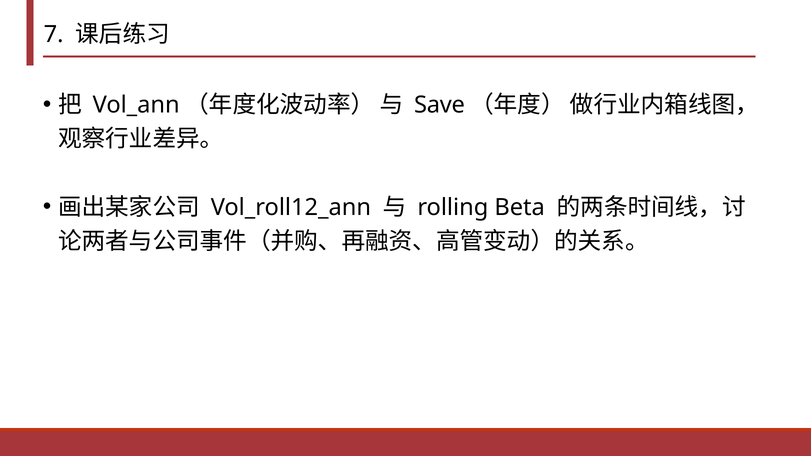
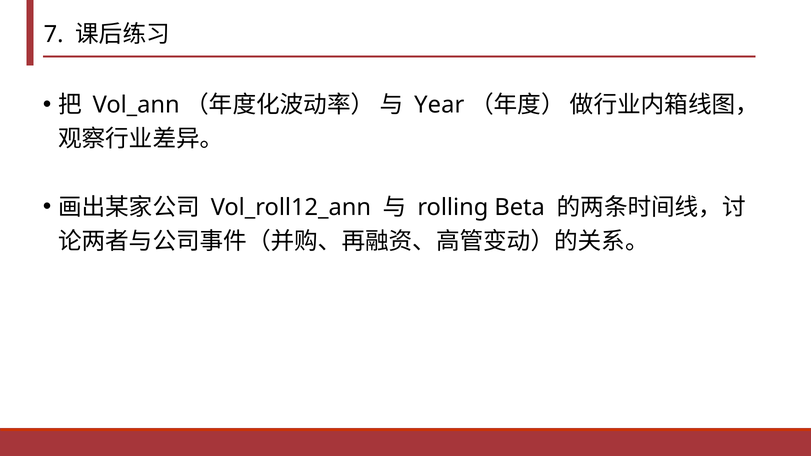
Save: Save -> Year
